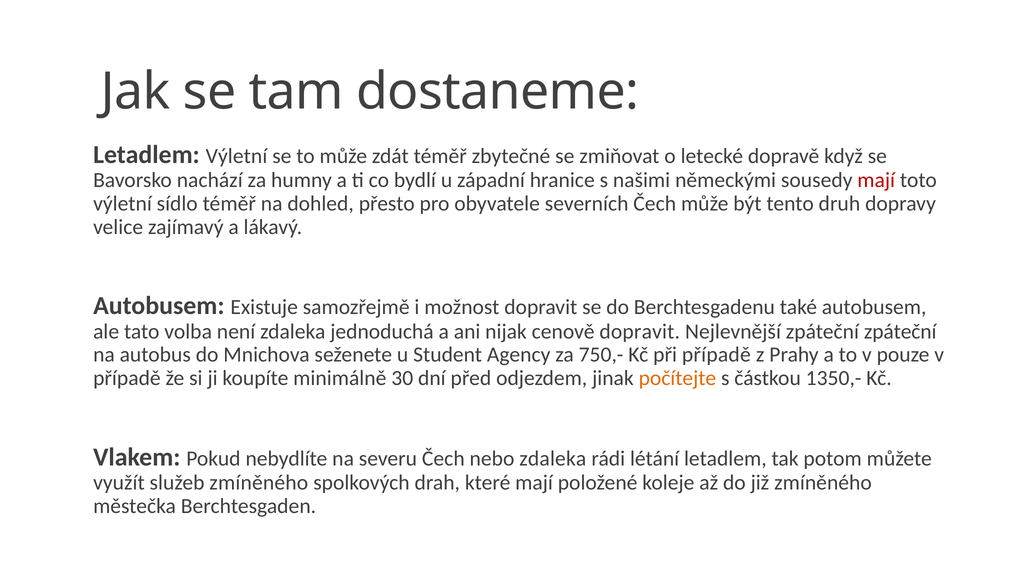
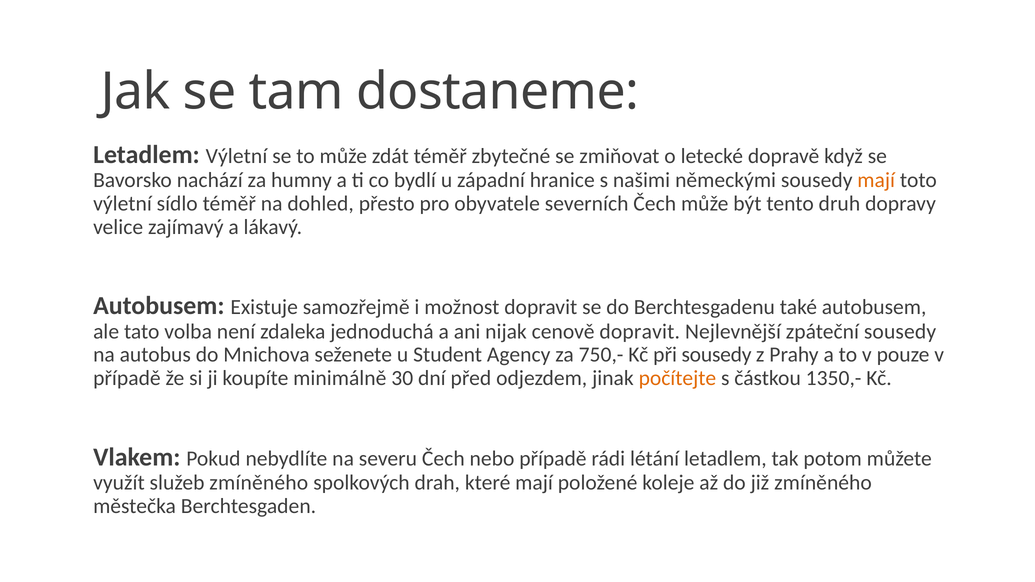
mají at (876, 180) colour: red -> orange
zpáteční zpáteční: zpáteční -> sousedy
při případě: případě -> sousedy
nebo zdaleka: zdaleka -> případě
